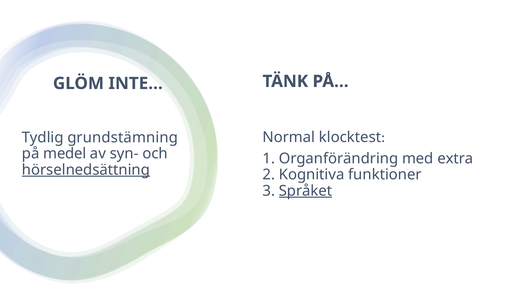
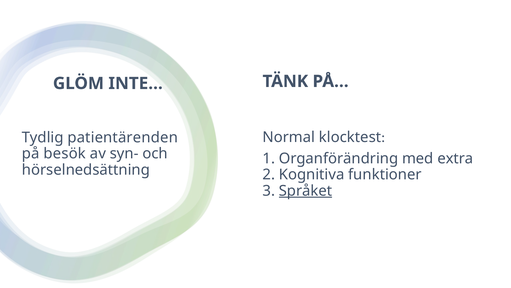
grundstämning: grundstämning -> patientärenden
medel: medel -> besök
hörselnedsättning underline: present -> none
